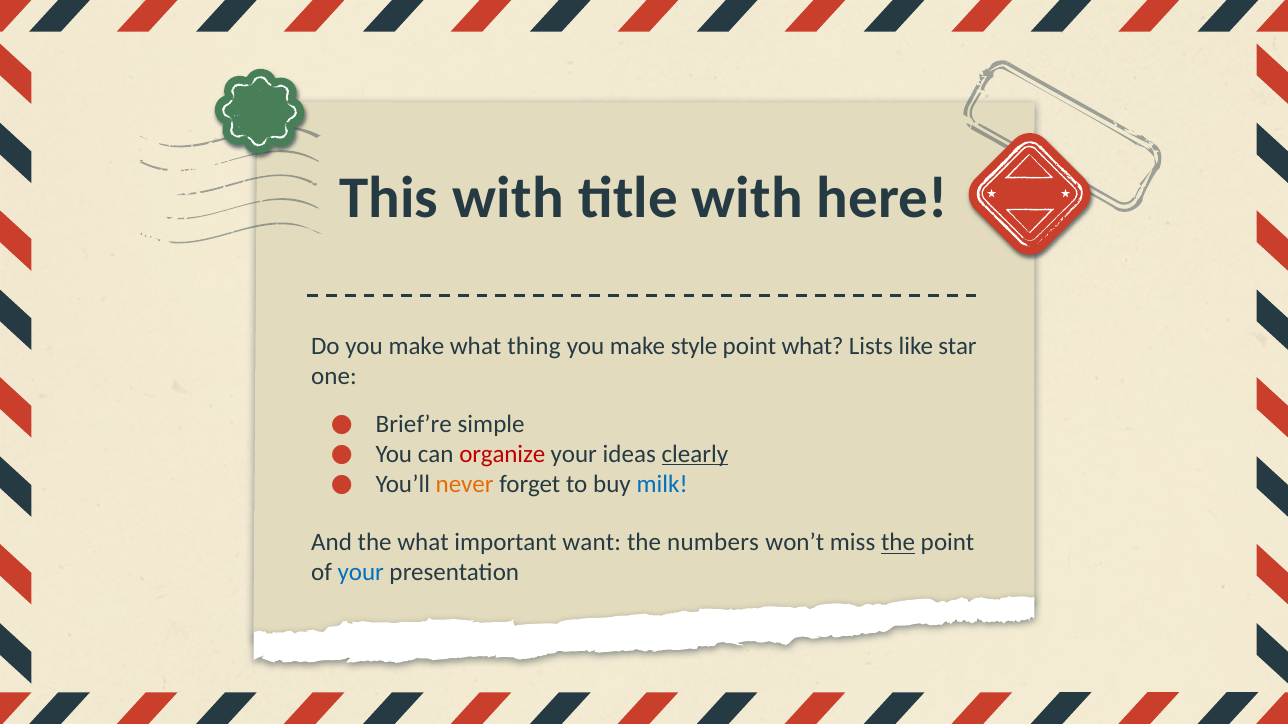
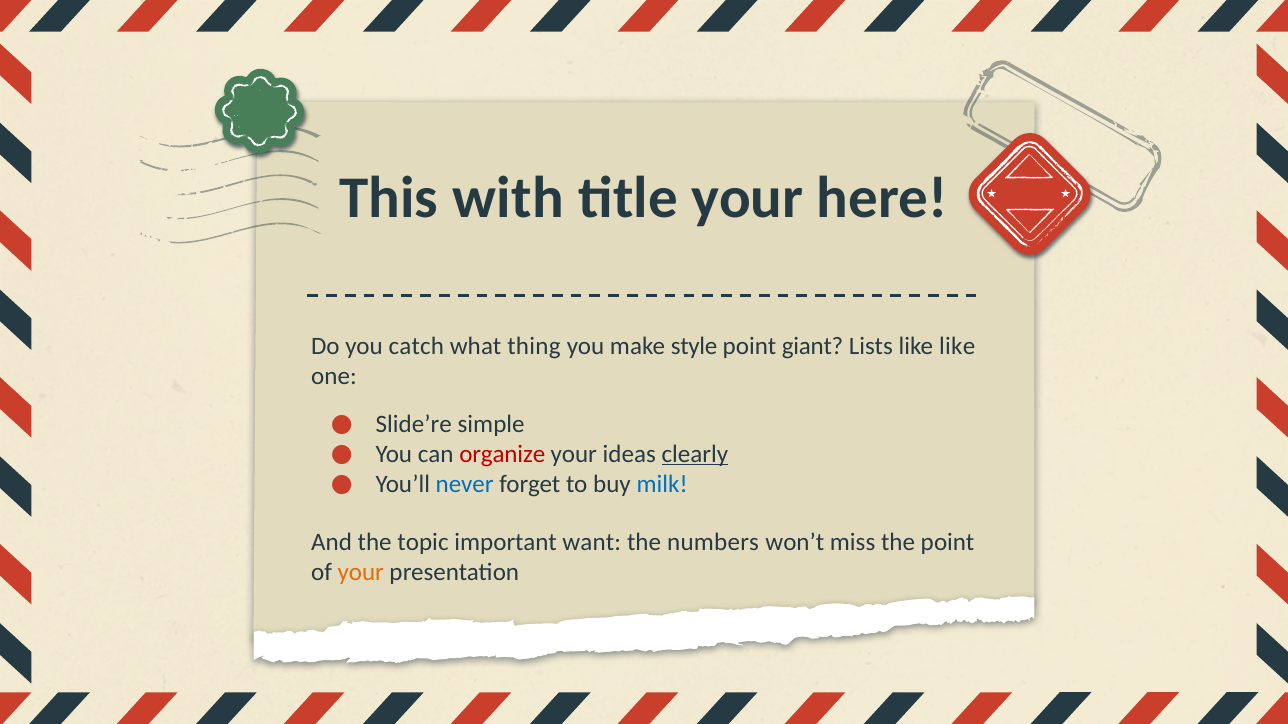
title with: with -> your
Do you make: make -> catch
point what: what -> giant
like star: star -> like
Brief’re: Brief’re -> Slide’re
never colour: orange -> blue
the what: what -> topic
the at (898, 543) underline: present -> none
your at (361, 573) colour: blue -> orange
